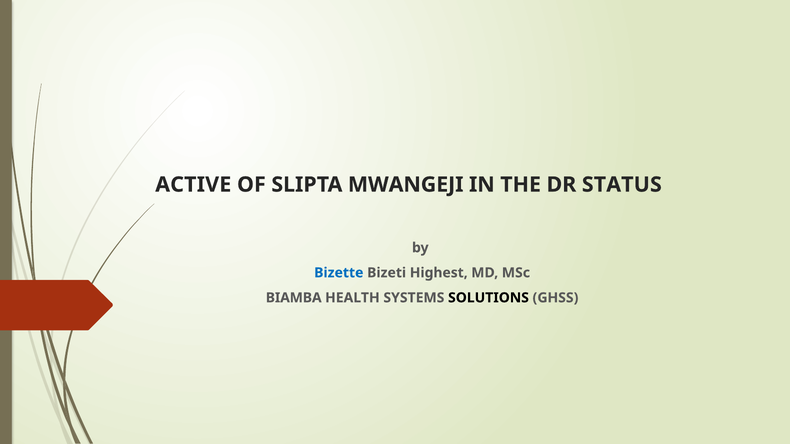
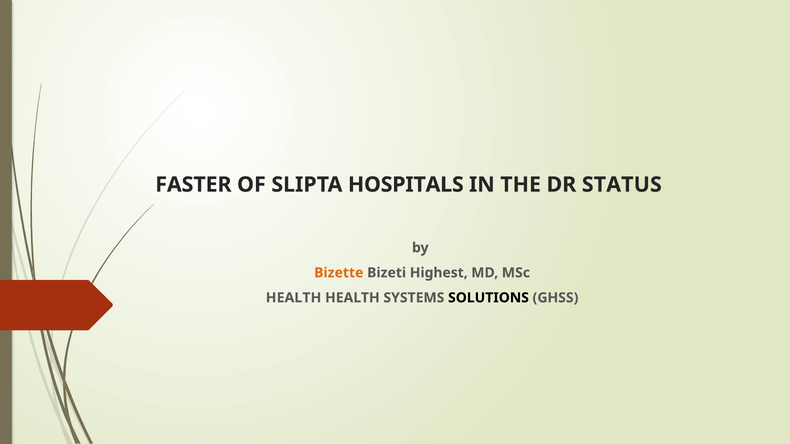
ACTIVE: ACTIVE -> FASTER
MWANGEJI: MWANGEJI -> HOSPITALS
Bizette colour: blue -> orange
BIAMBA at (294, 298): BIAMBA -> HEALTH
